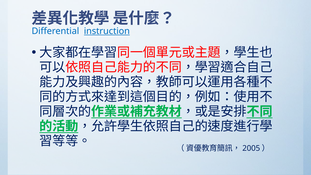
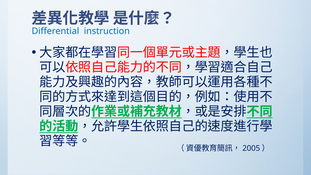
instruction underline: present -> none
